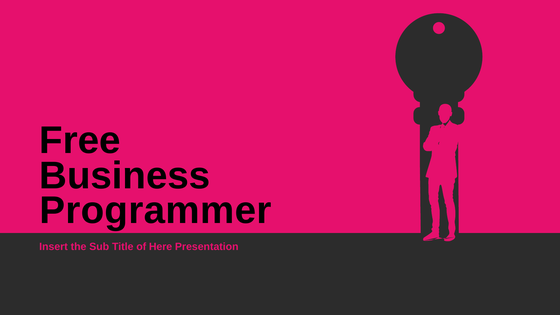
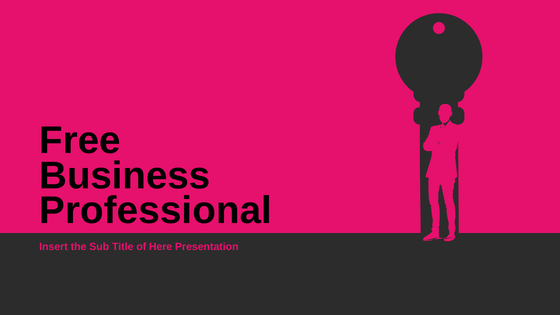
Programmer: Programmer -> Professional
